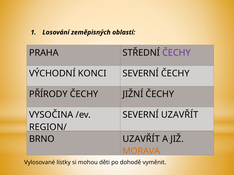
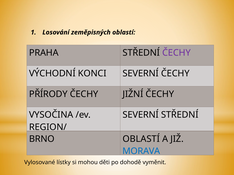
SEVERNÍ UZAVŘÍT: UZAVŘÍT -> STŘEDNÍ
BRNO UZAVŘÍT: UZAVŘÍT -> OBLASTÍ
MORAVA colour: orange -> blue
